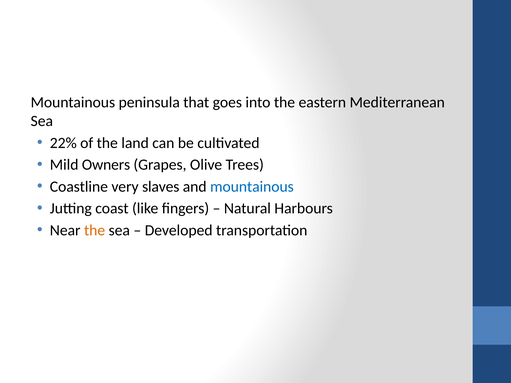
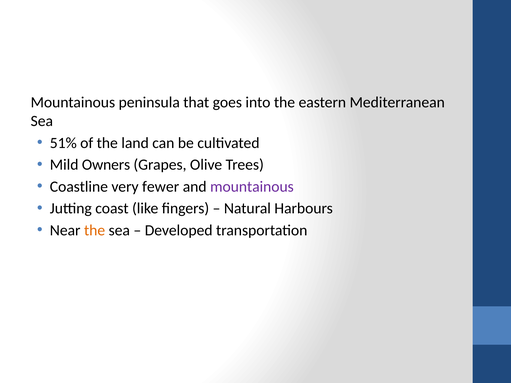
22%: 22% -> 51%
slaves: slaves -> fewer
mountainous at (252, 187) colour: blue -> purple
